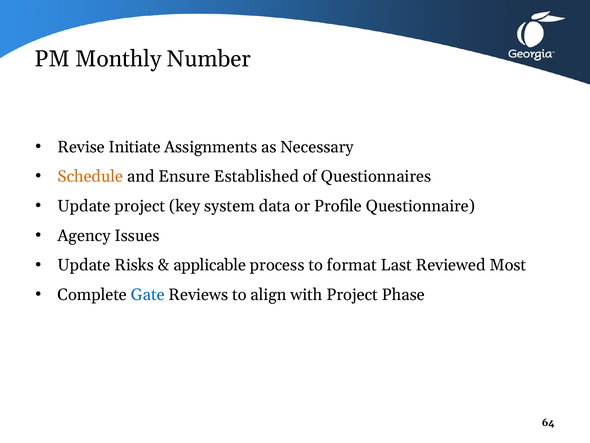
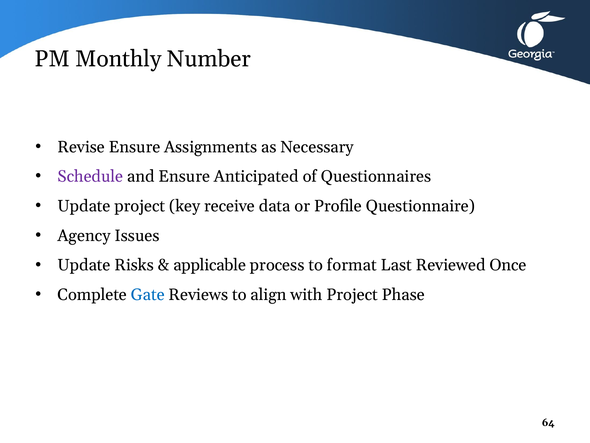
Revise Initiate: Initiate -> Ensure
Schedule colour: orange -> purple
Established: Established -> Anticipated
system: system -> receive
Most: Most -> Once
